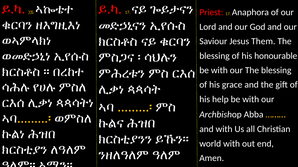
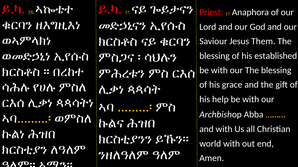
honourable: honourable -> established
